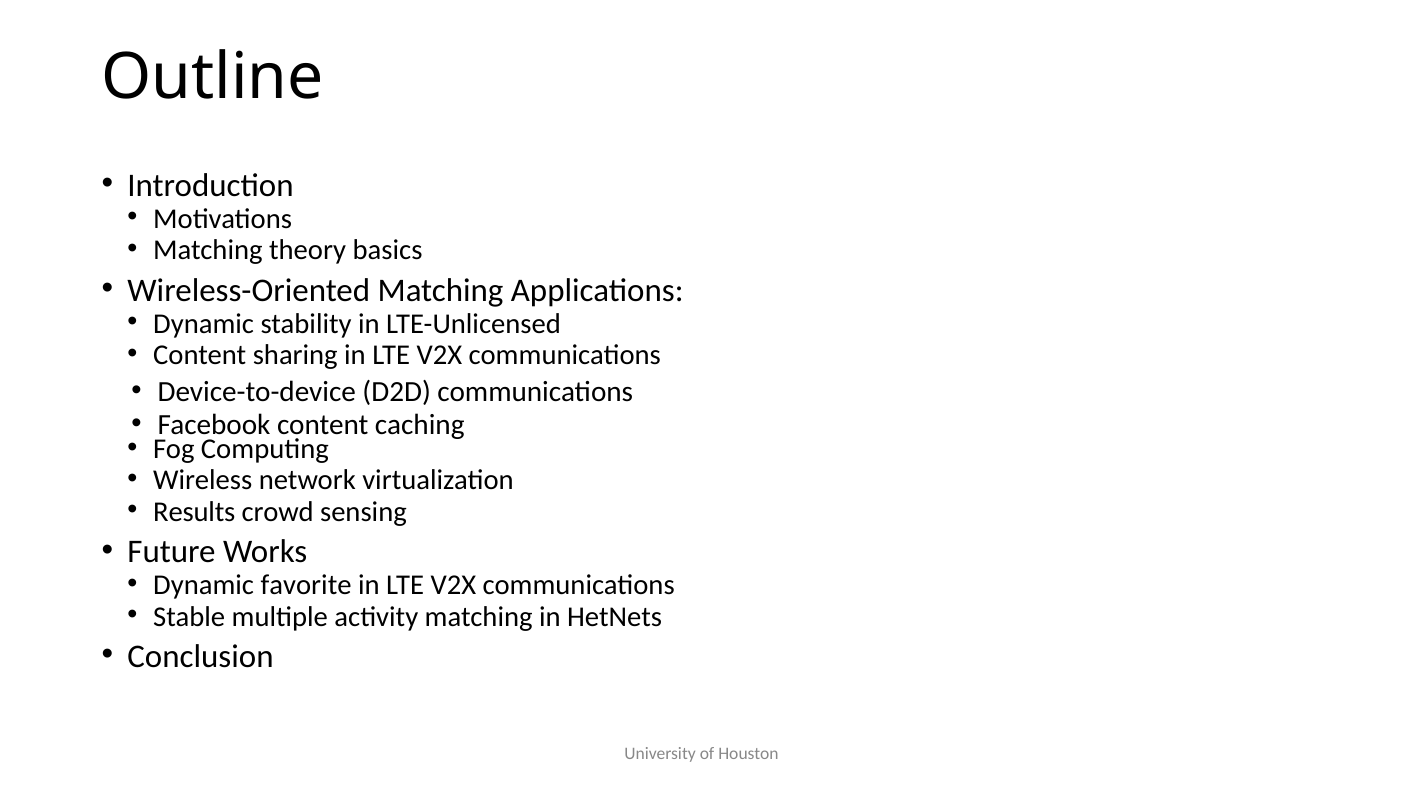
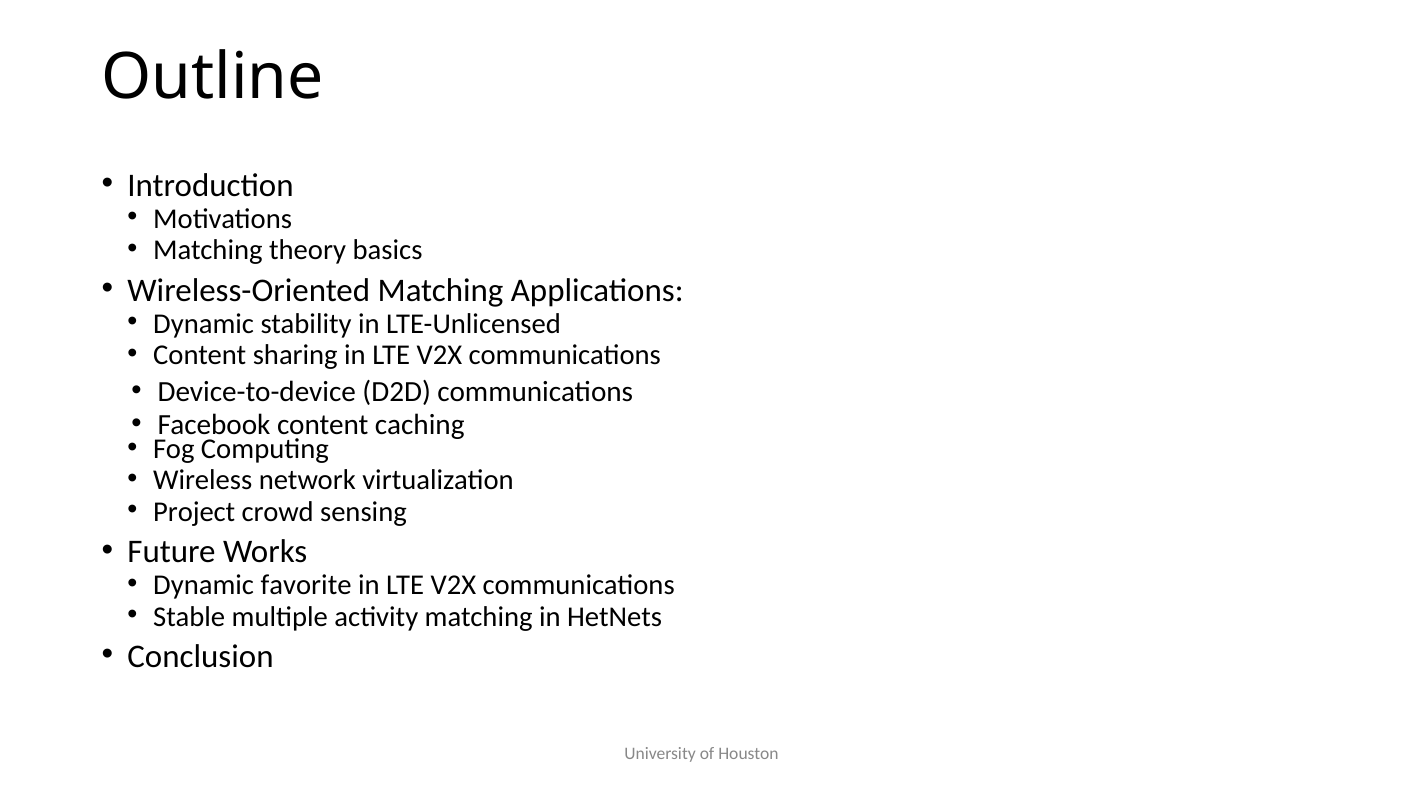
Results: Results -> Project
